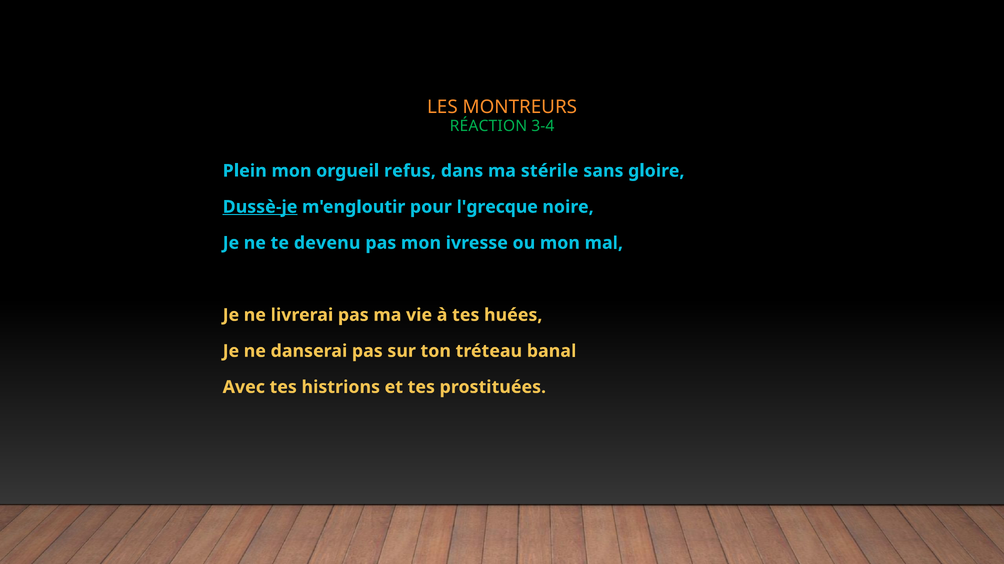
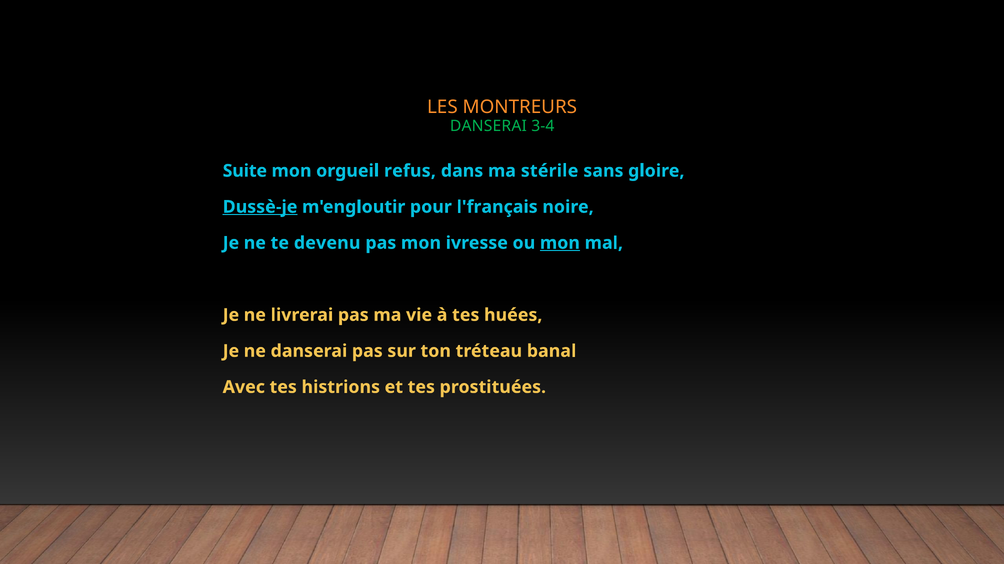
RÉACTION at (488, 126): RÉACTION -> DANSERAI
Plein: Plein -> Suite
l'grecque: l'grecque -> l'français
mon at (560, 243) underline: none -> present
